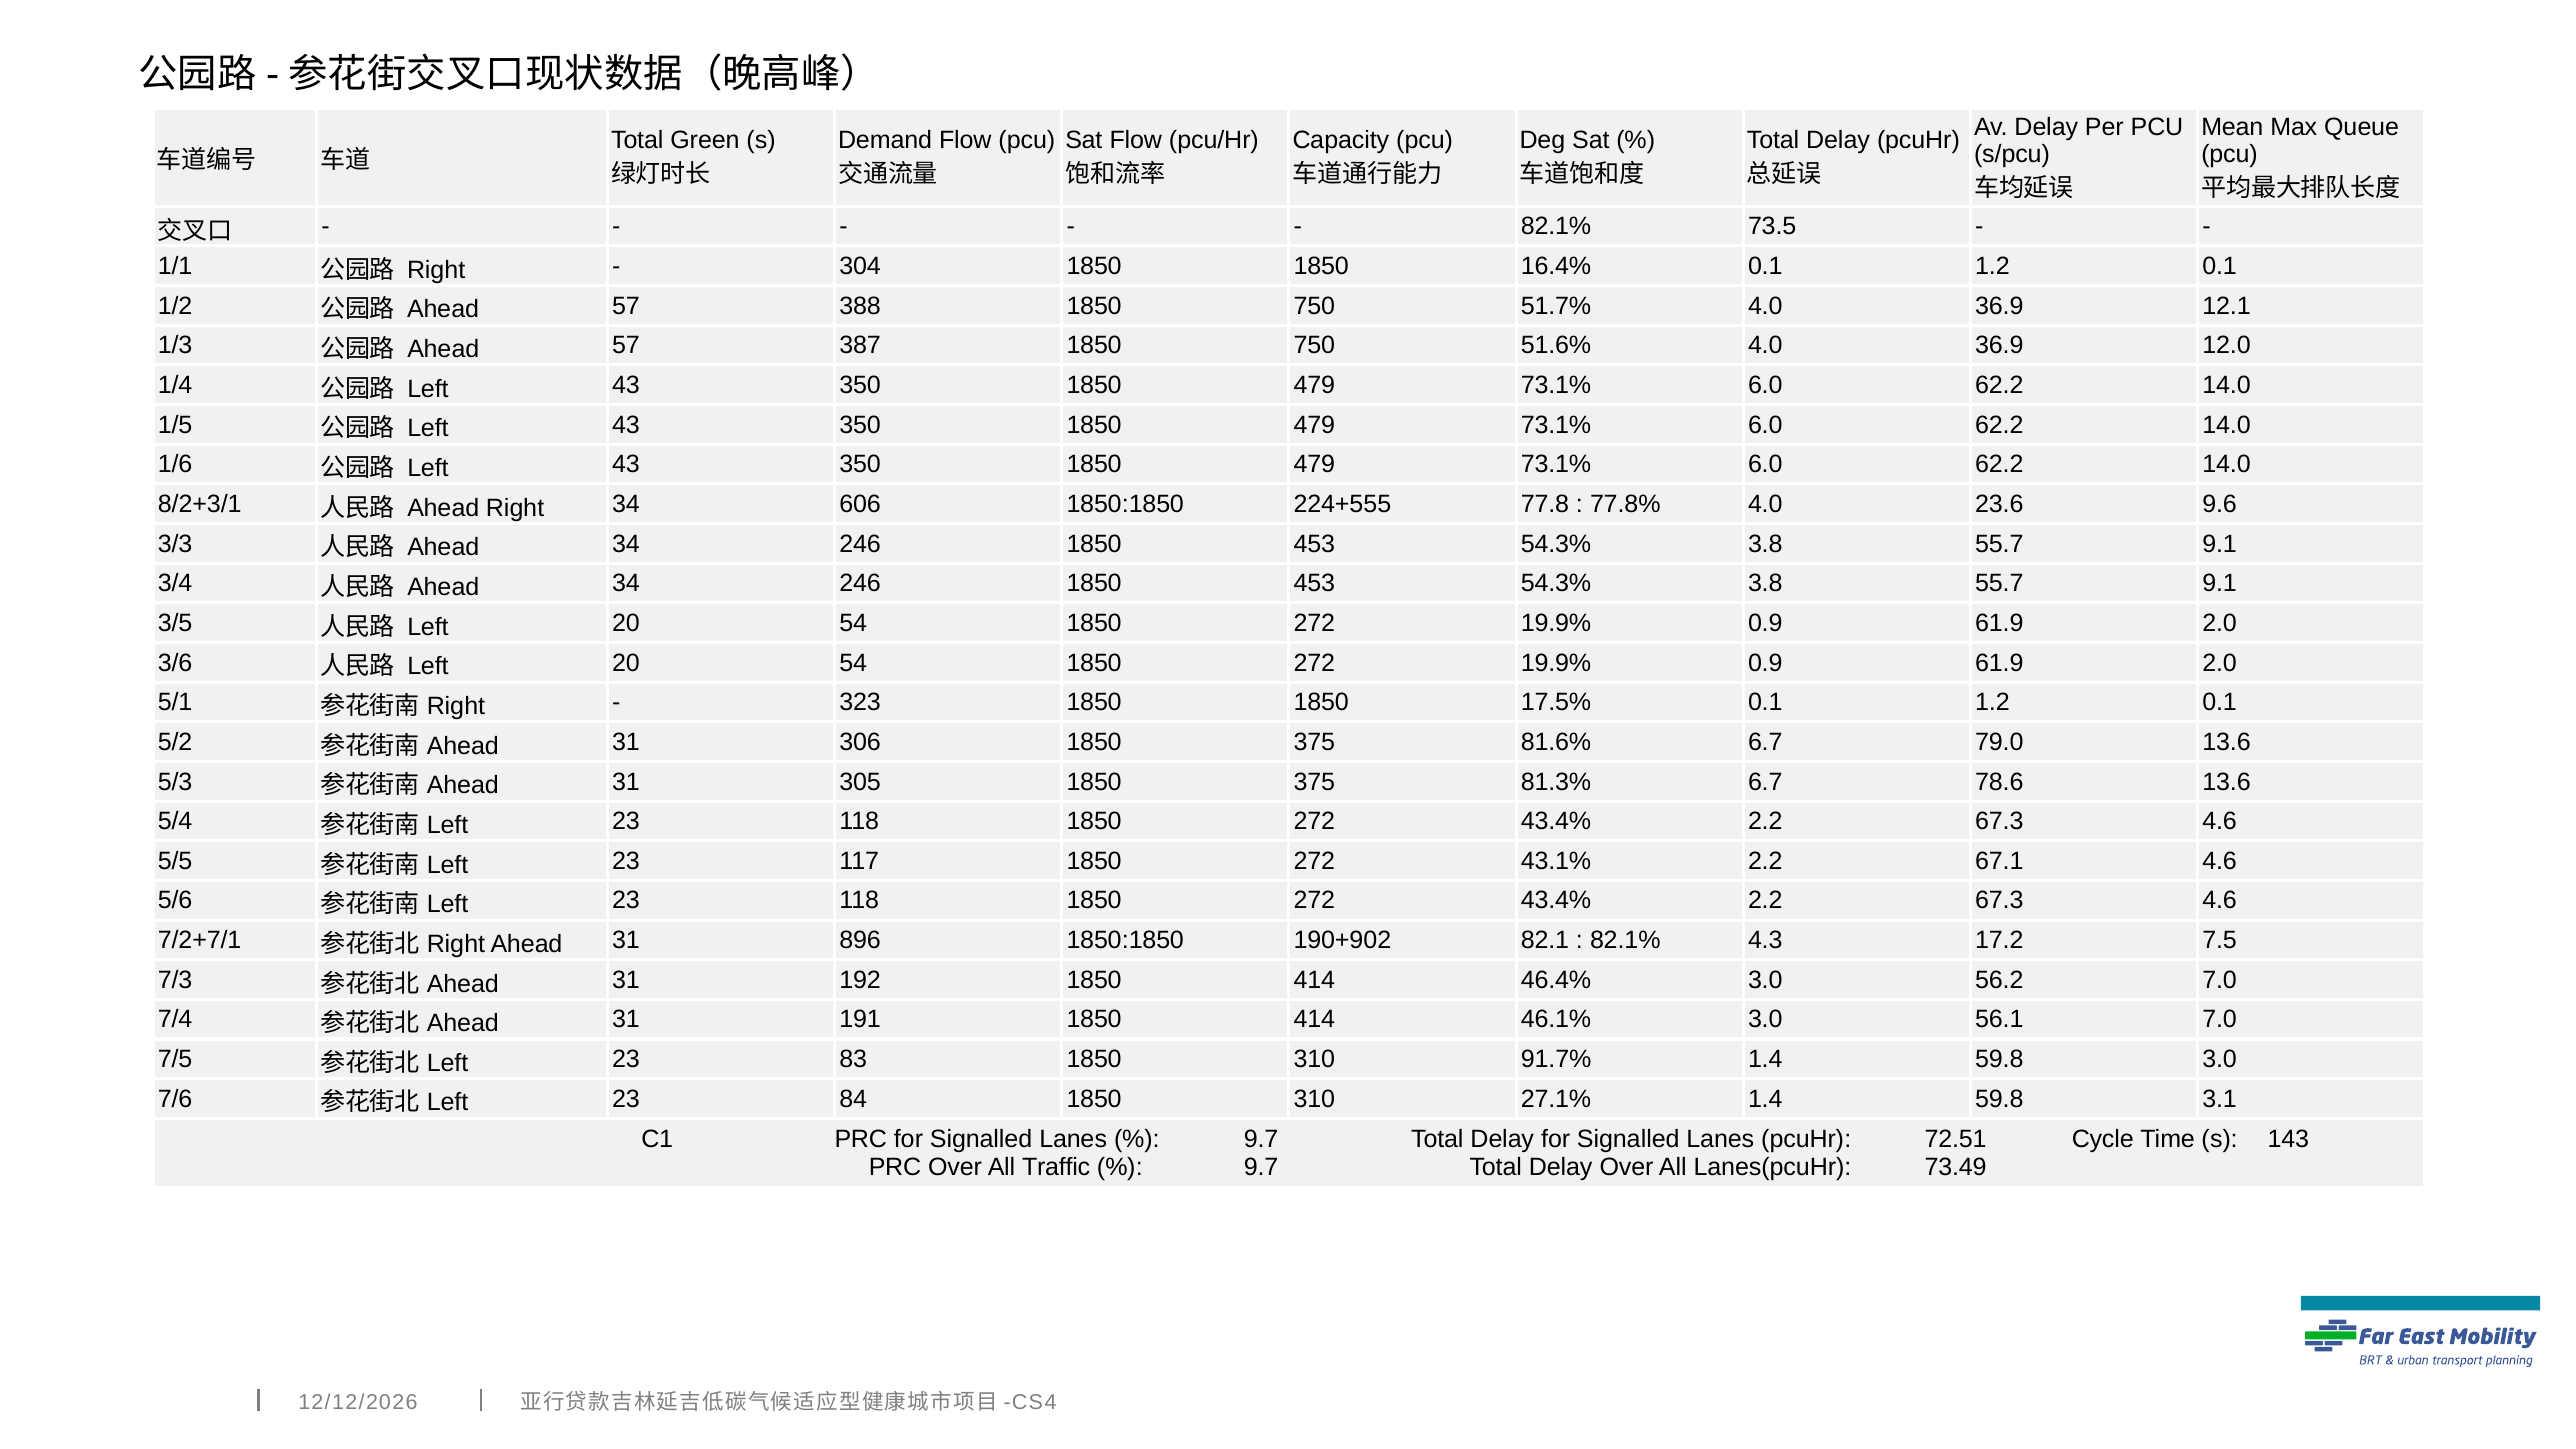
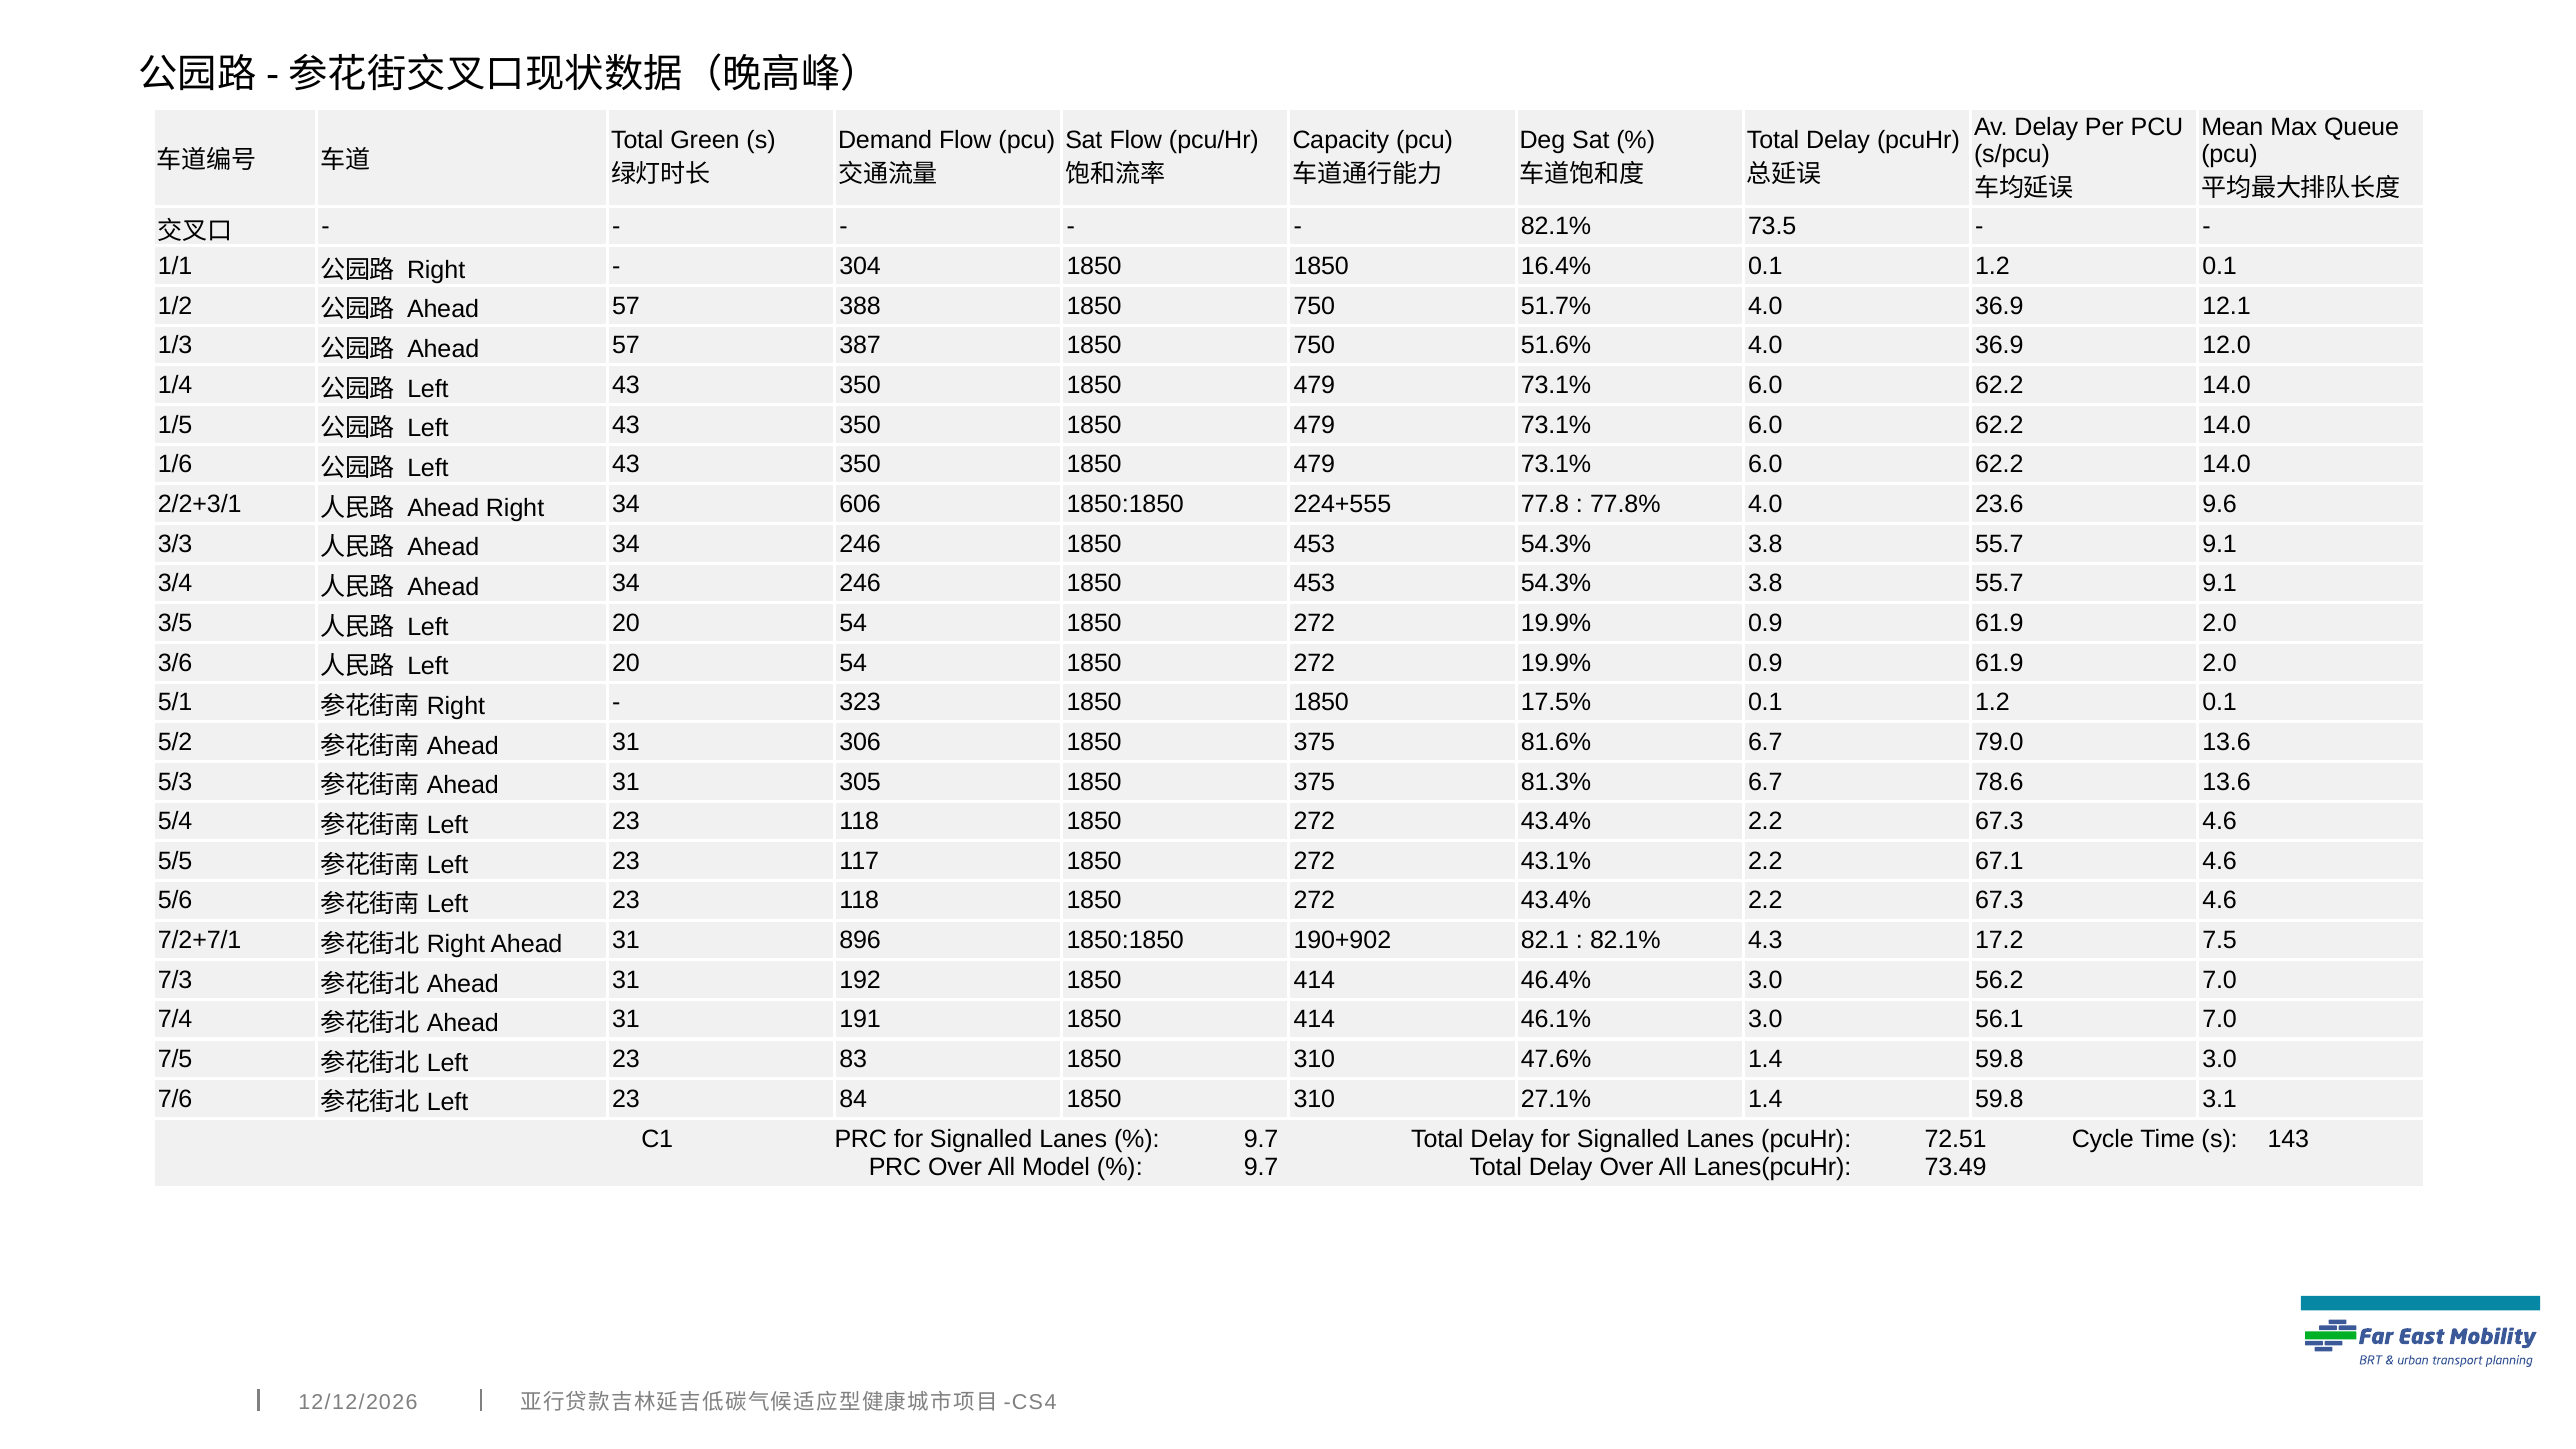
8/2+3/1: 8/2+3/1 -> 2/2+3/1
91.7%: 91.7% -> 47.6%
Traffic: Traffic -> Model
